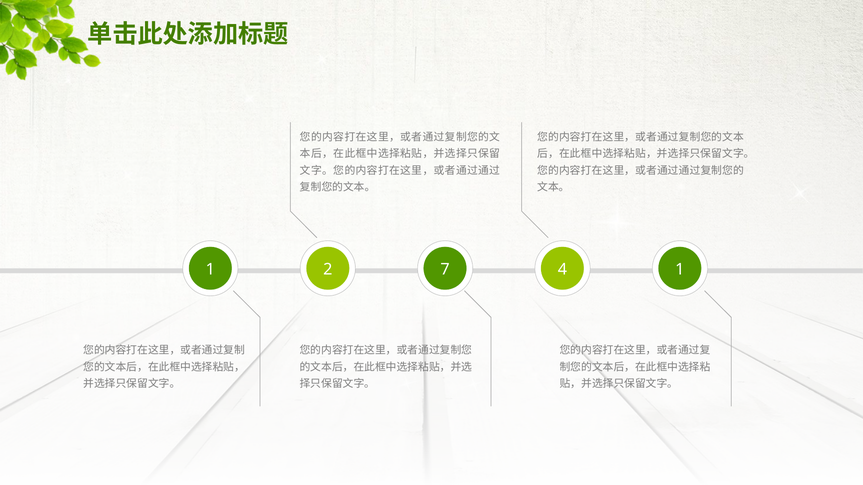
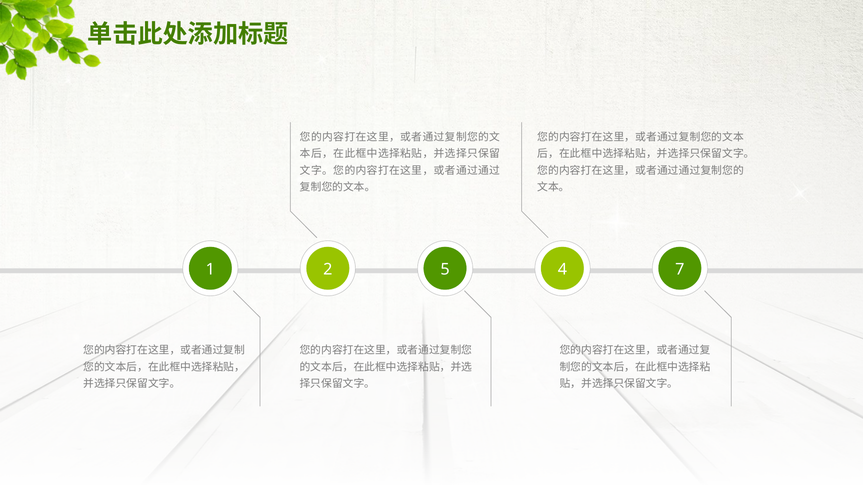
7: 7 -> 5
4 1: 1 -> 7
